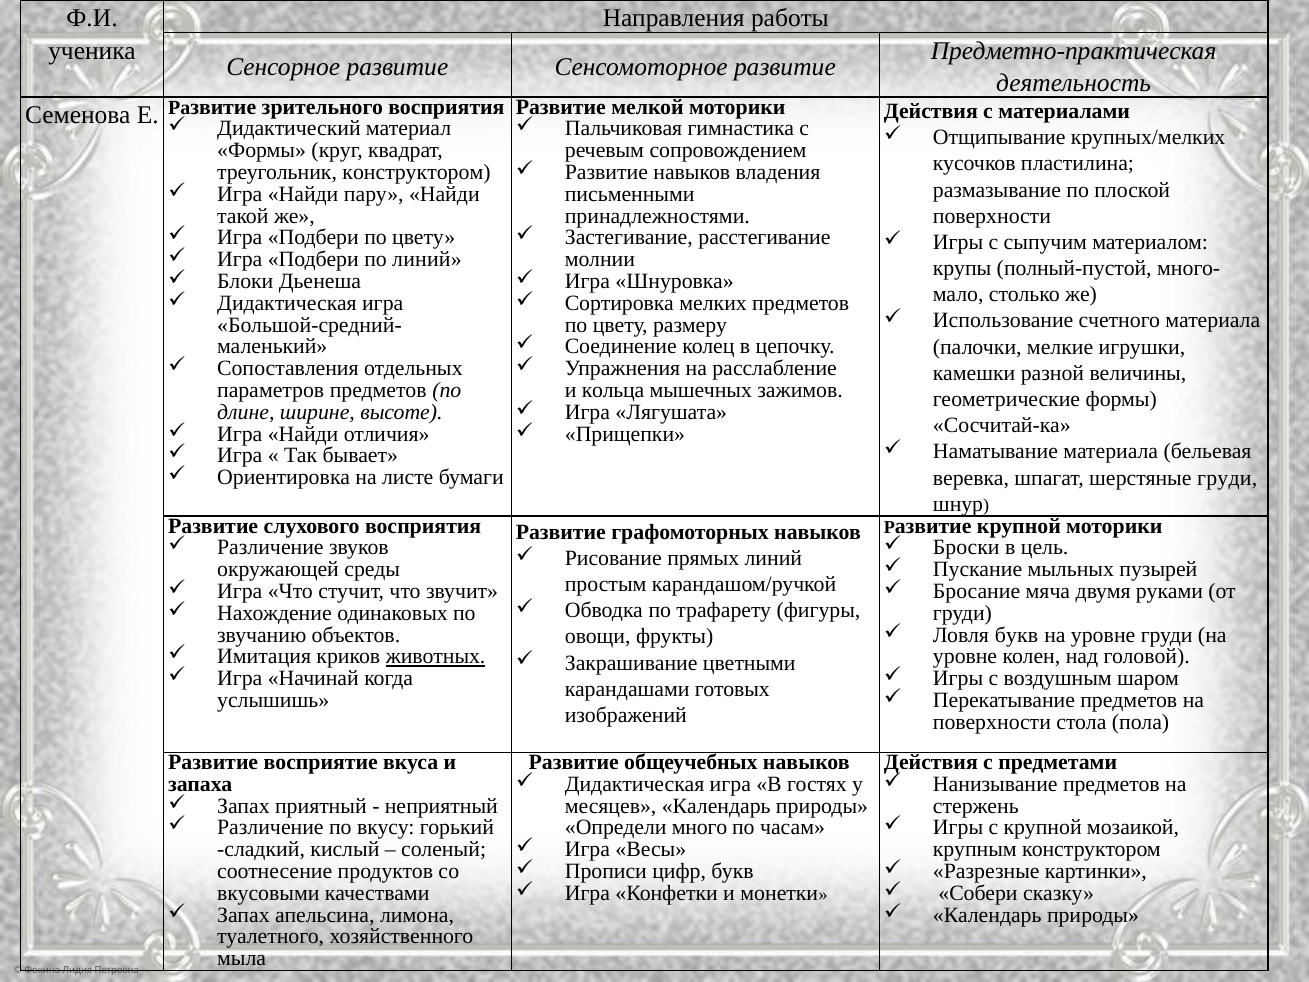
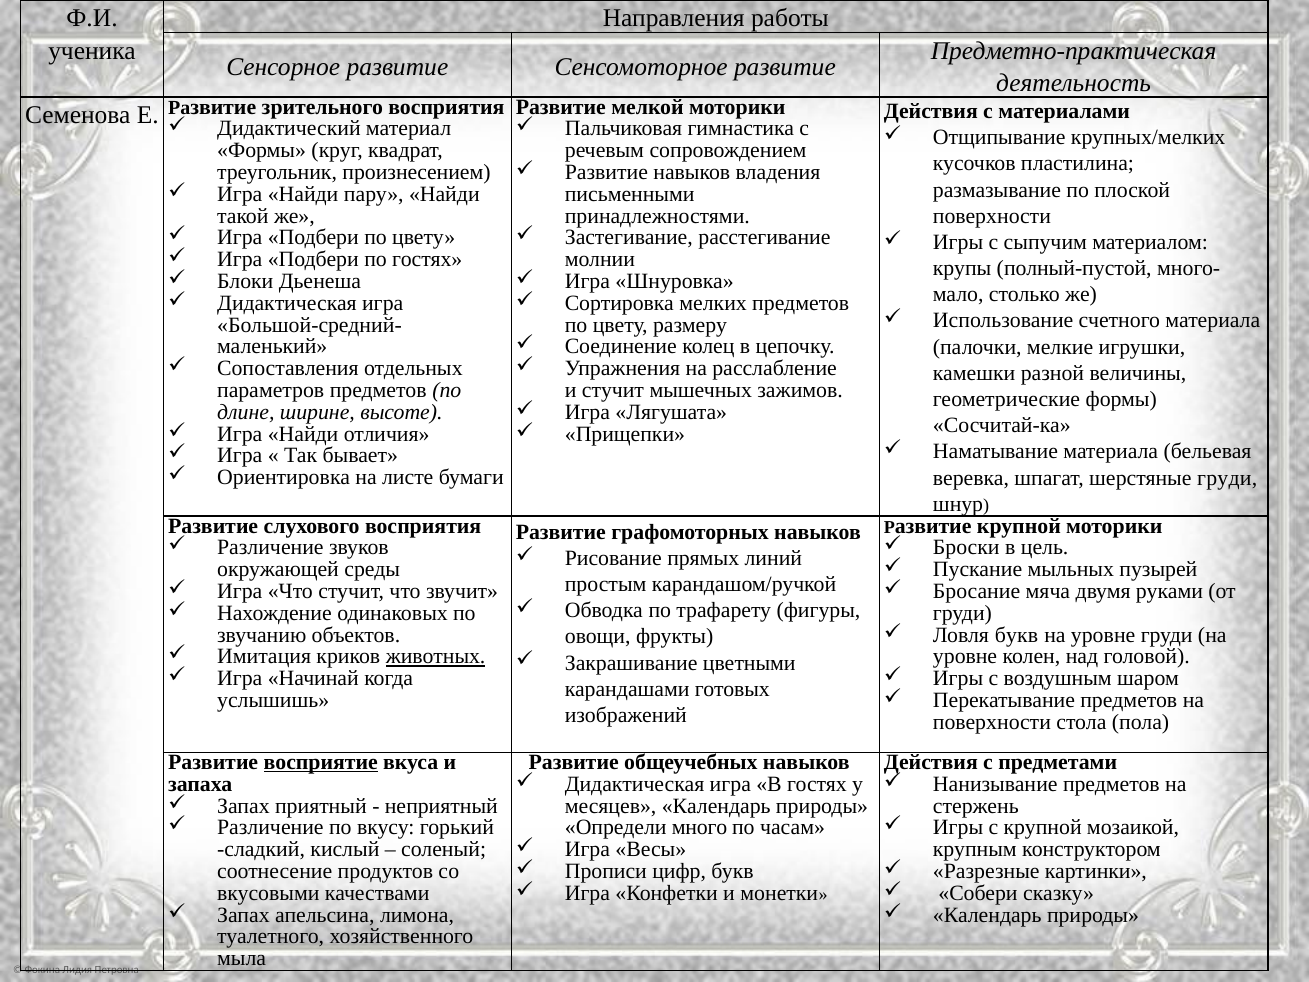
треугольник конструктором: конструктором -> произнесением
по линий: линий -> гостях
и кольца: кольца -> стучит
восприятие underline: none -> present
